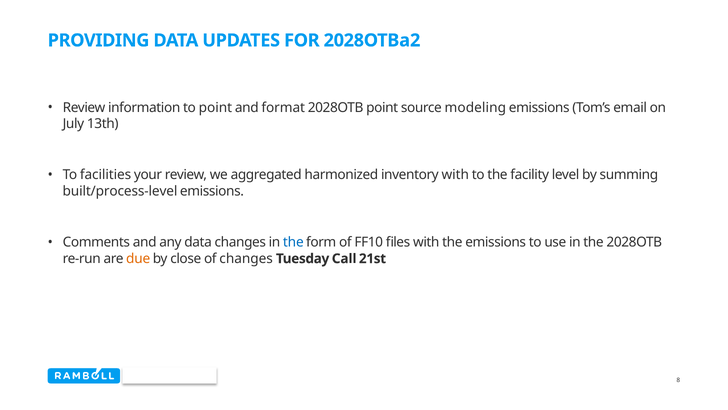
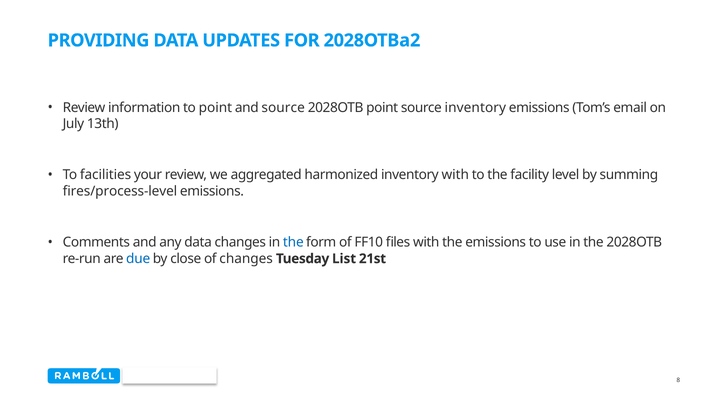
and format: format -> source
source modeling: modeling -> inventory
built/process-level: built/process-level -> fires/process-level
due colour: orange -> blue
Call: Call -> List
